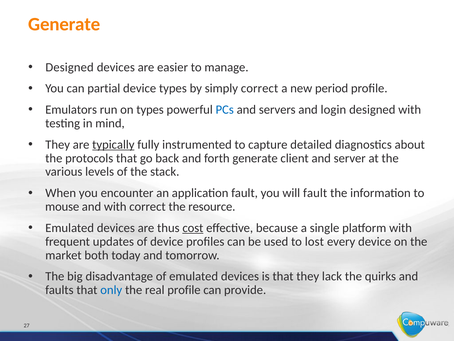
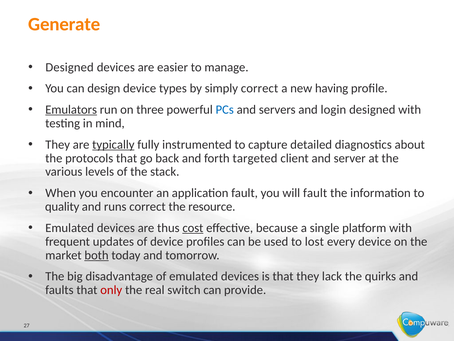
partial: partial -> design
period: period -> having
Emulators underline: none -> present
on types: types -> three
forth generate: generate -> targeted
mouse: mouse -> quality
and with: with -> runs
both underline: none -> present
only colour: blue -> red
real profile: profile -> switch
